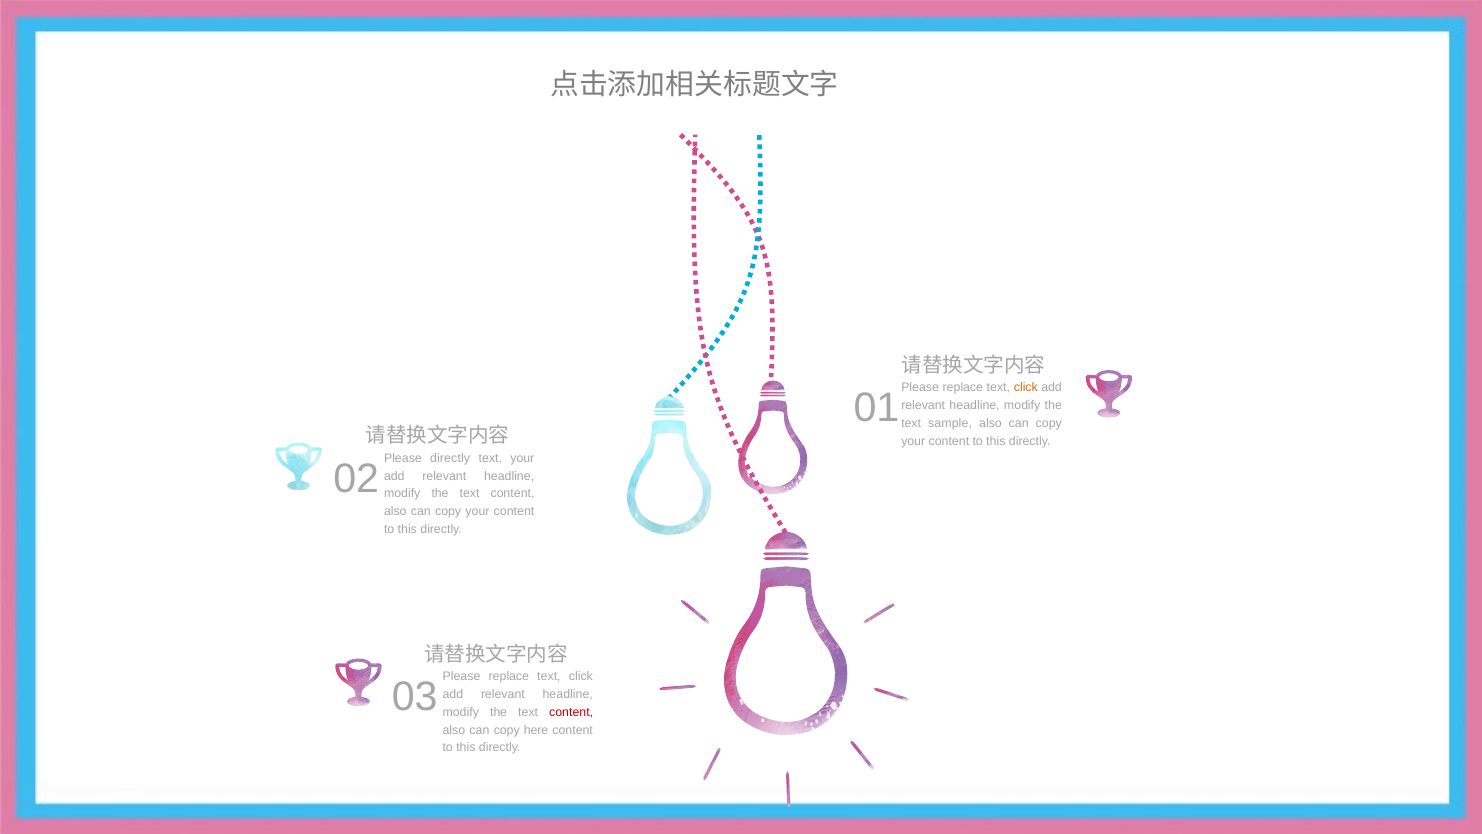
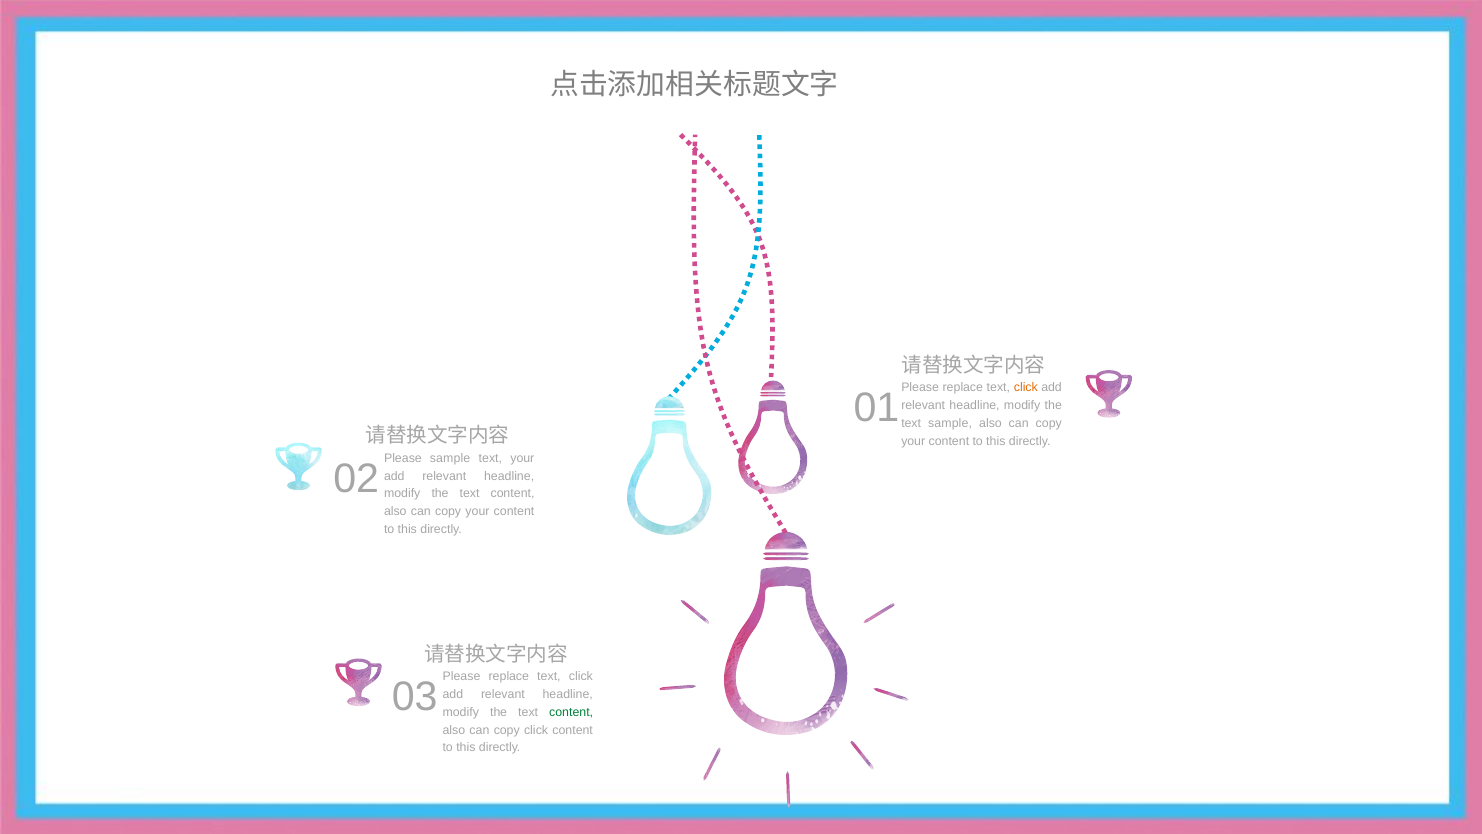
Please directly: directly -> sample
content at (571, 712) colour: red -> green
copy here: here -> click
